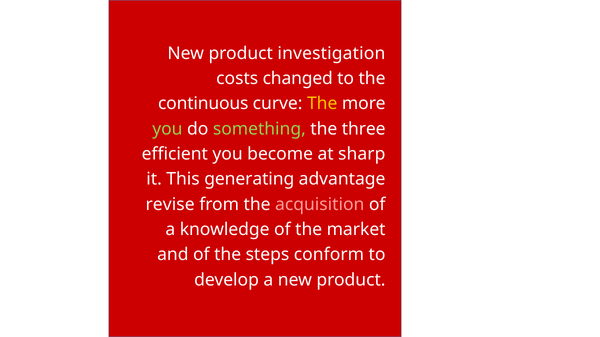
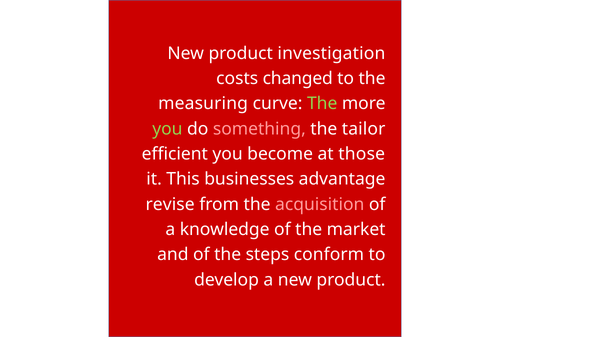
continuous: continuous -> measuring
The at (322, 104) colour: yellow -> light green
something colour: light green -> pink
three: three -> tailor
sharp: sharp -> those
generating: generating -> businesses
